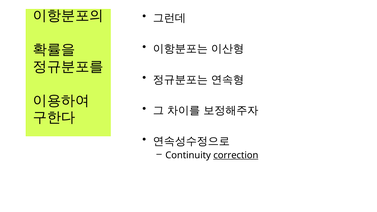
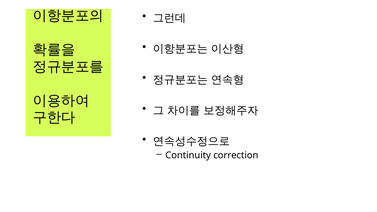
correction underline: present -> none
